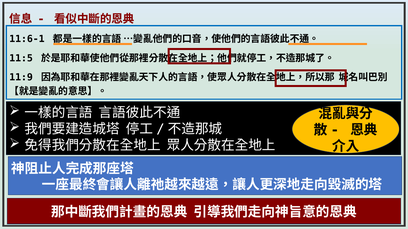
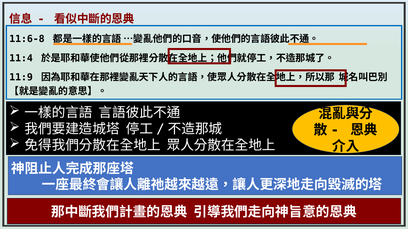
11:6-1: 11:6-1 -> 11:6-8
11:5: 11:5 -> 11:4
